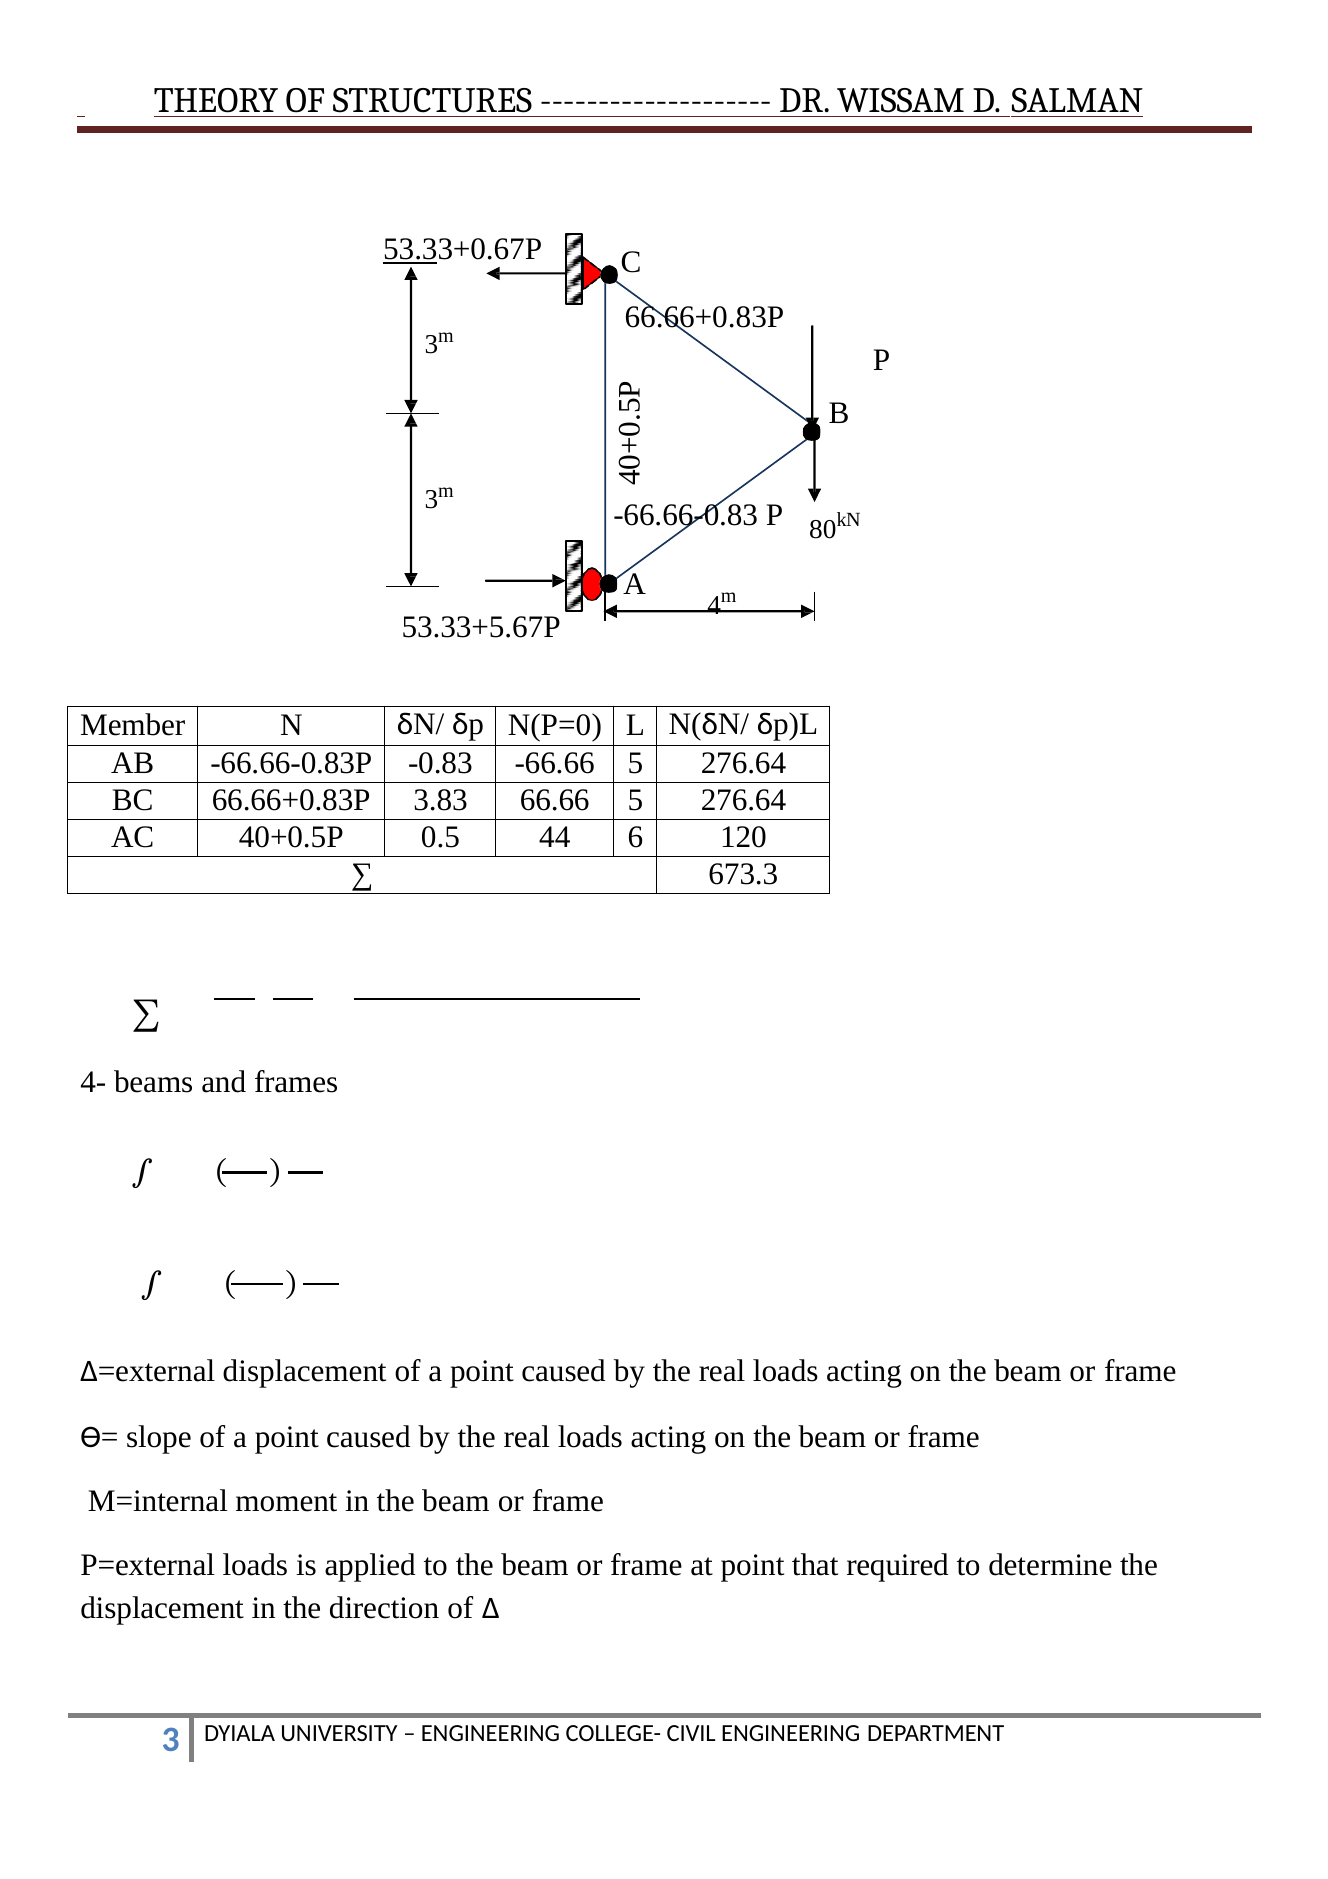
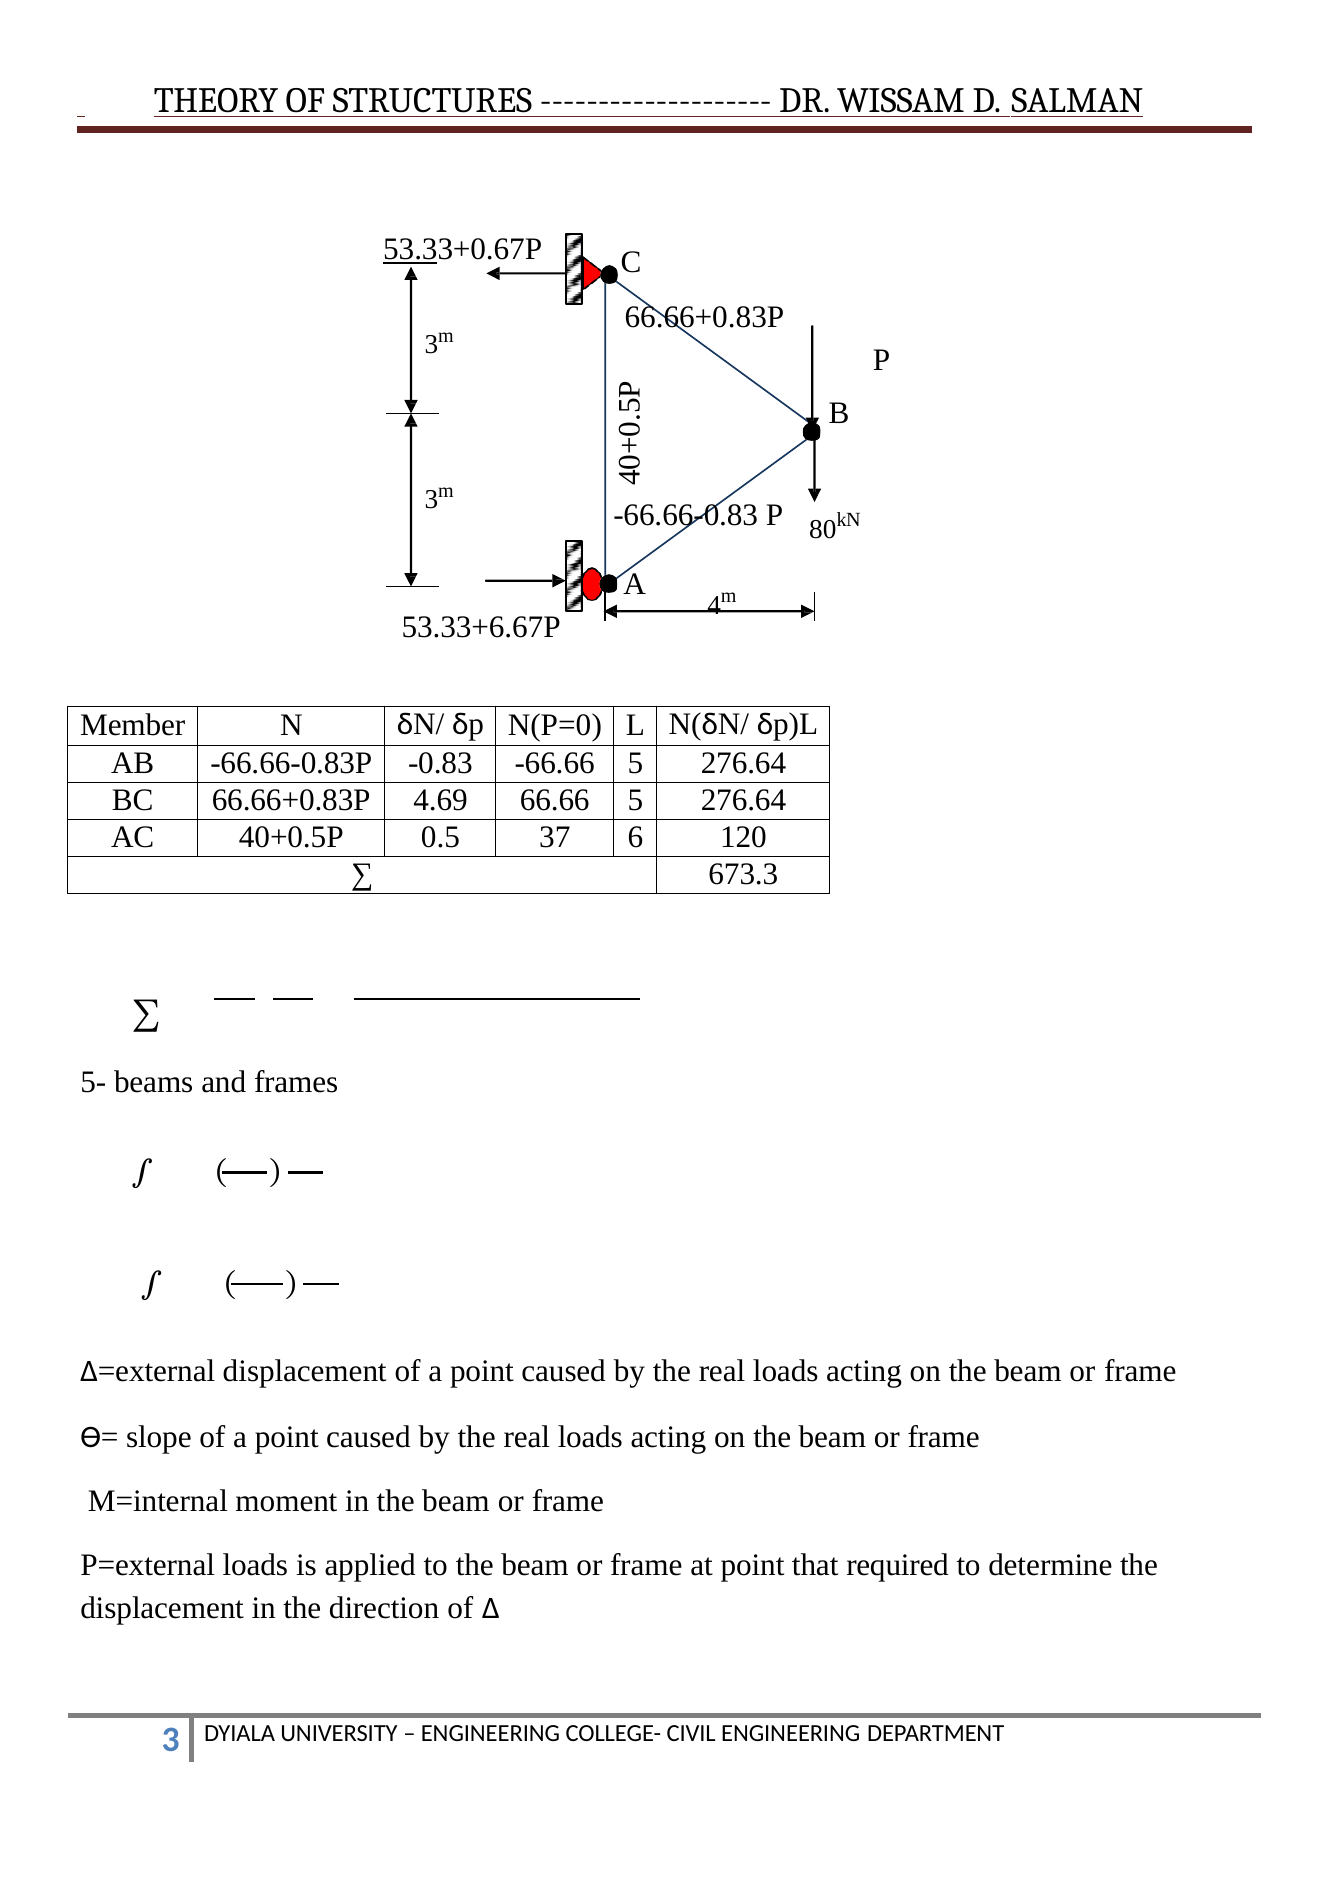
53.33+5.67P: 53.33+5.67P -> 53.33+6.67P
3.83: 3.83 -> 4.69
44: 44 -> 37
4-: 4- -> 5-
